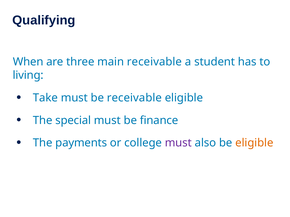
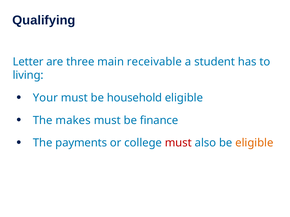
When: When -> Letter
Take: Take -> Your
be receivable: receivable -> household
special: special -> makes
must at (178, 143) colour: purple -> red
